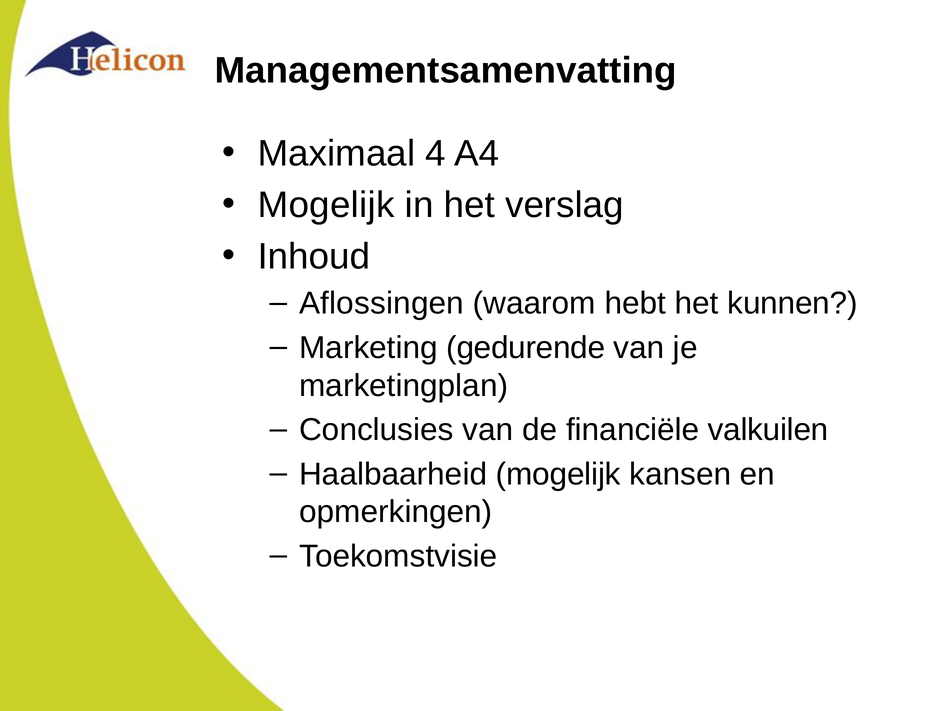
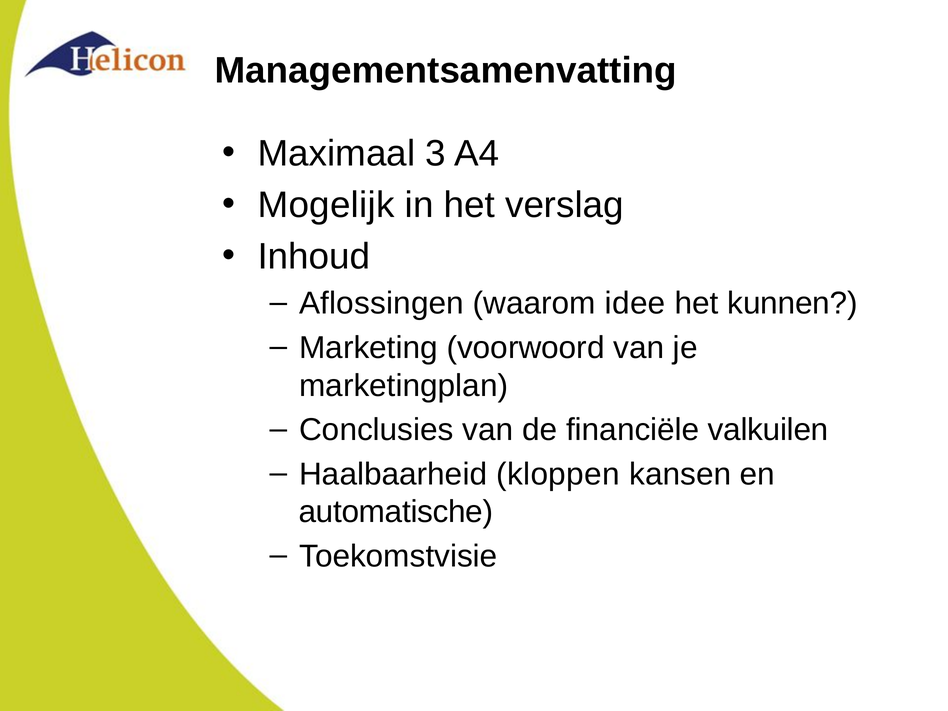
4: 4 -> 3
hebt: hebt -> idee
gedurende: gedurende -> voorwoord
Haalbaarheid mogelijk: mogelijk -> kloppen
opmerkingen: opmerkingen -> automatische
